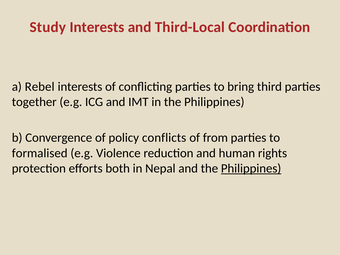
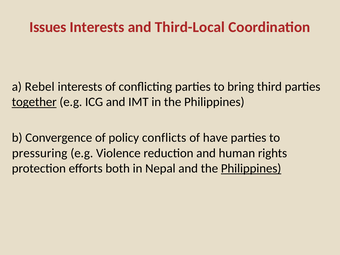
Study: Study -> Issues
together underline: none -> present
from: from -> have
formalised: formalised -> pressuring
